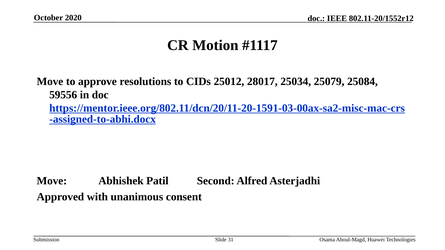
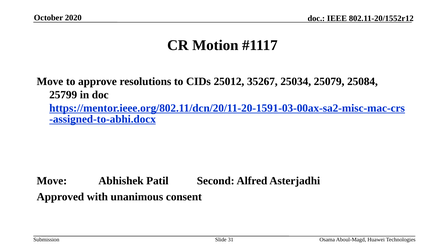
28017: 28017 -> 35267
59556: 59556 -> 25799
